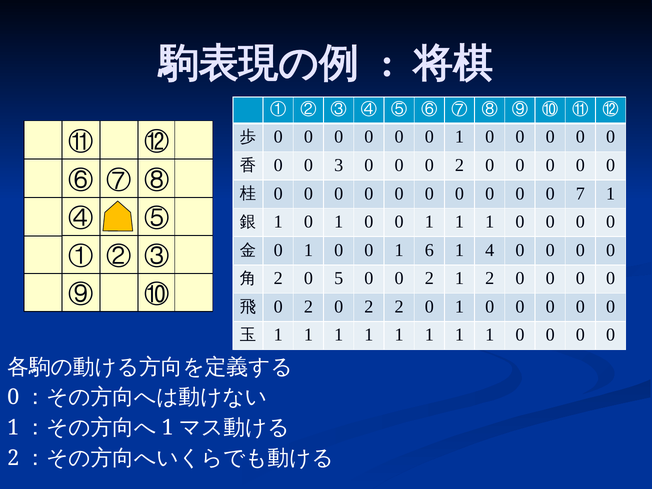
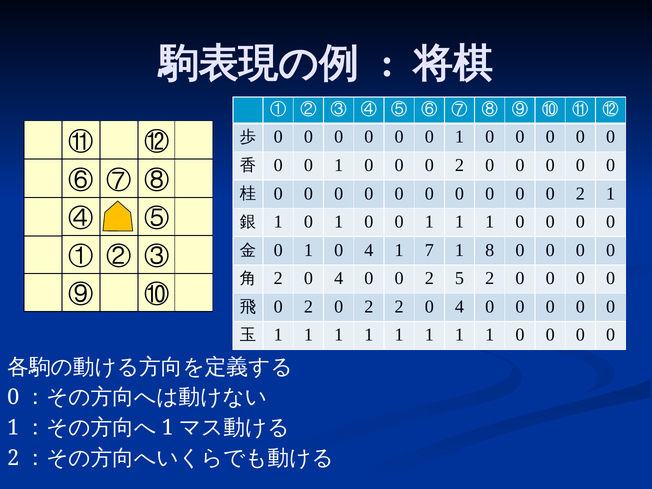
3 at (339, 165): 3 -> 1
7 at (580, 194): 7 -> 2
0 at (369, 250): 0 -> 4
6: 6 -> 7
4: 4 -> 8
5 at (339, 278): 5 -> 4
2 1: 1 -> 5
2 2 0 1: 1 -> 4
